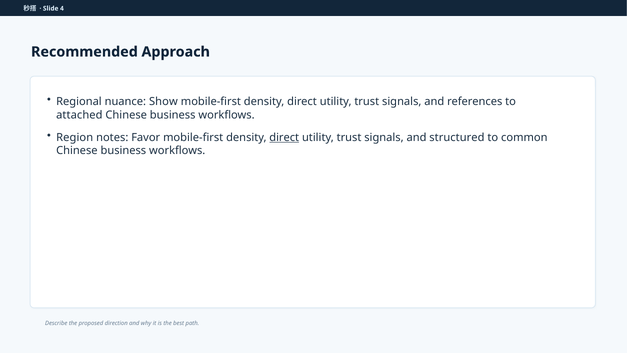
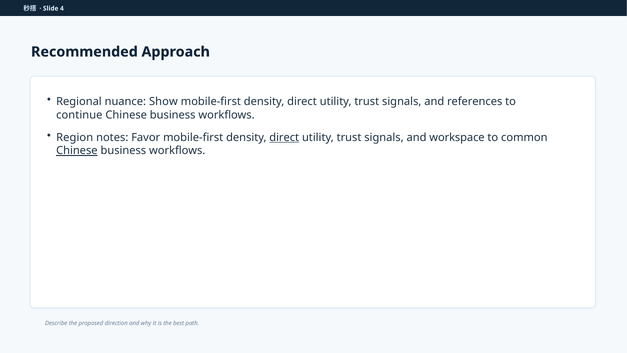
attached: attached -> continue
structured: structured -> workspace
Chinese at (77, 151) underline: none -> present
